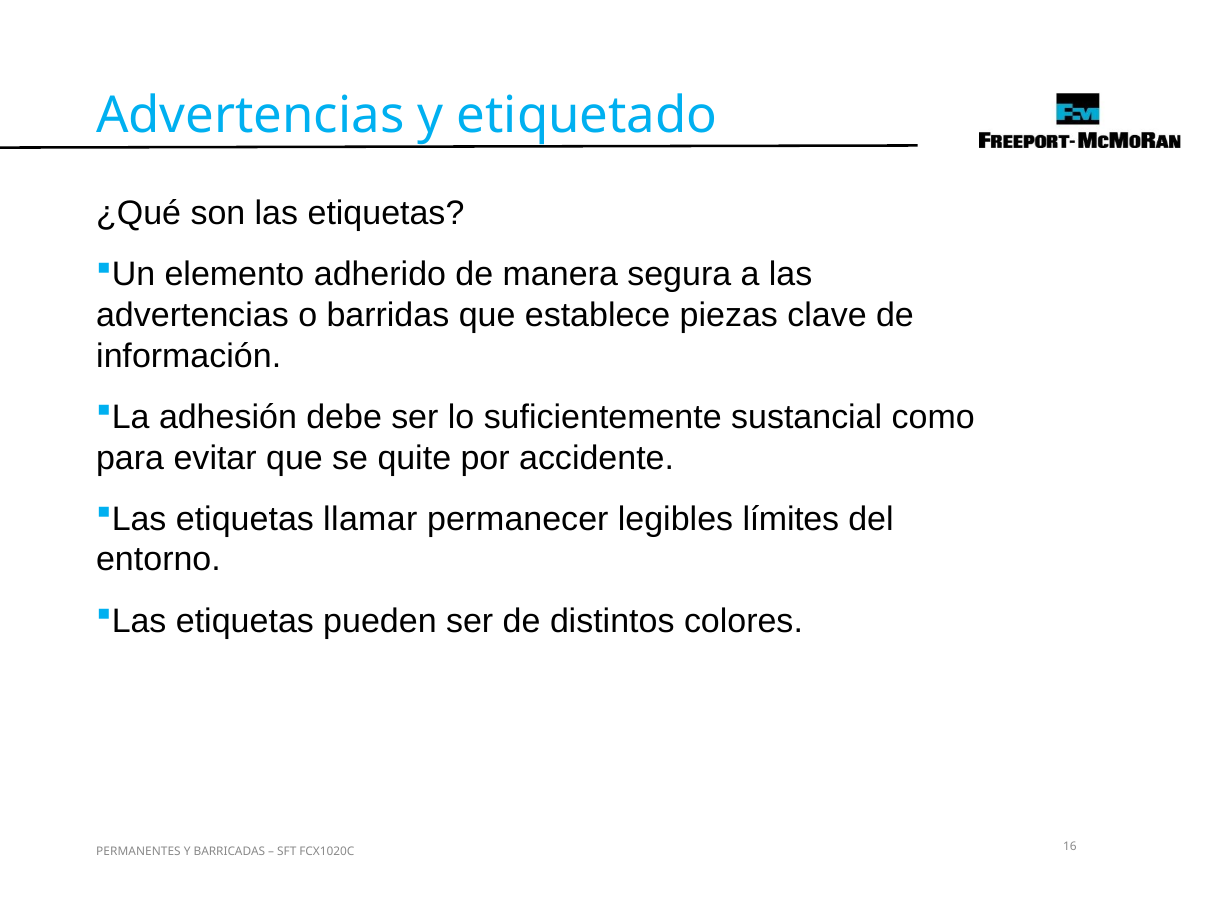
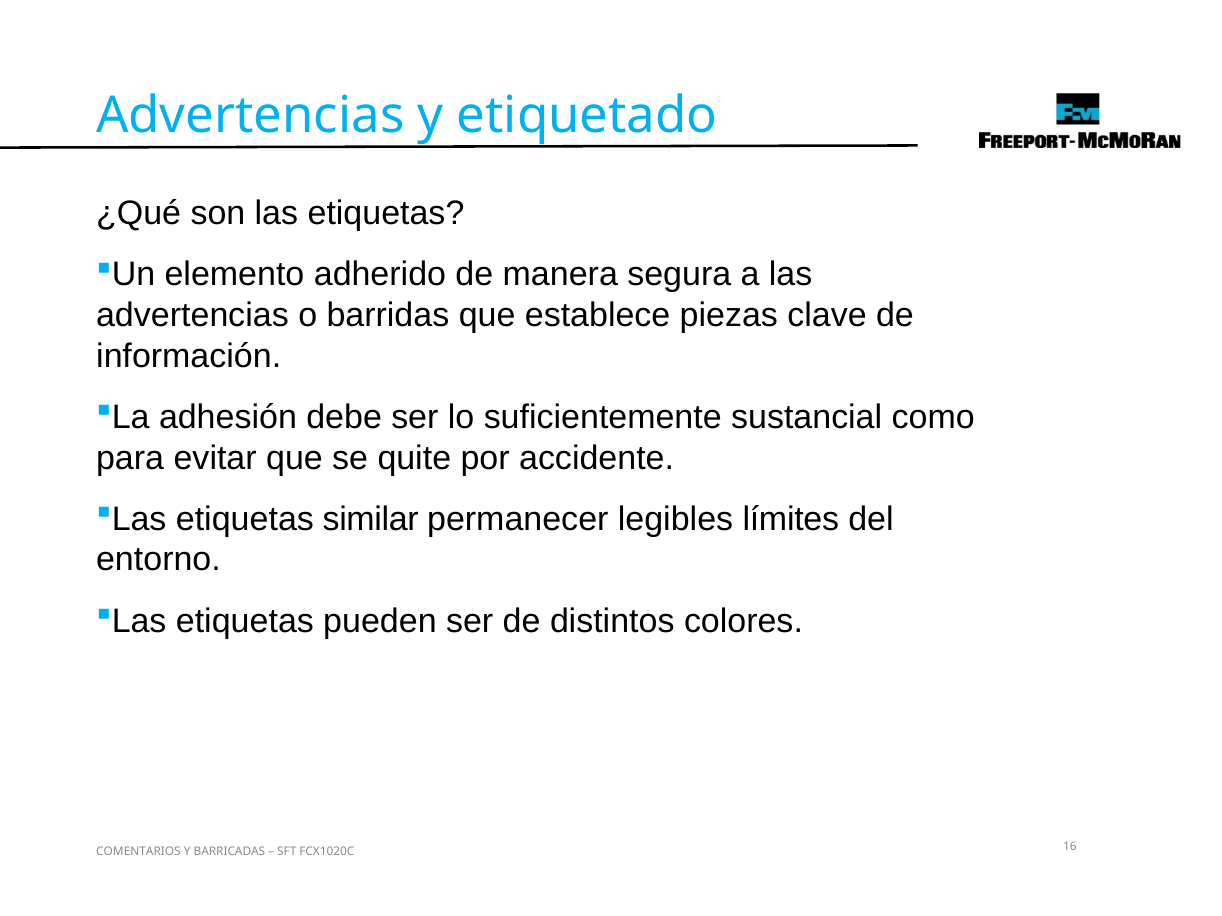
llamar: llamar -> similar
PERMANENTES: PERMANENTES -> COMENTARIOS
